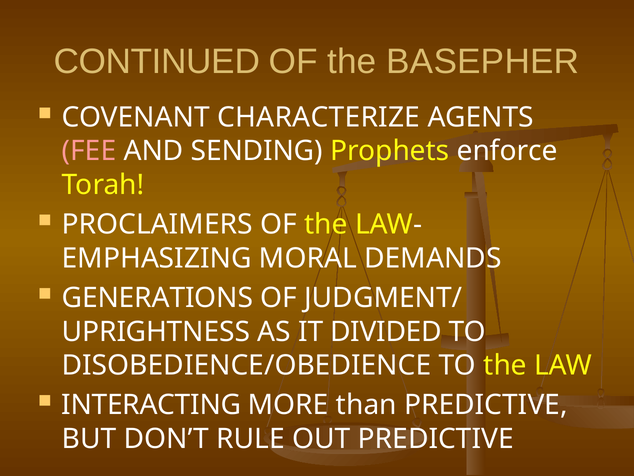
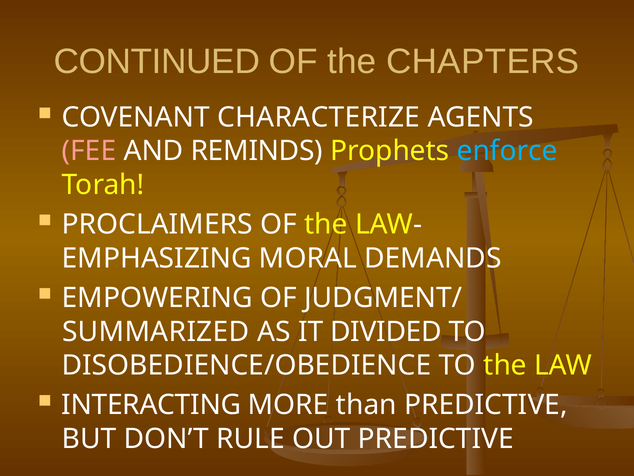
BASEPHER: BASEPHER -> CHAPTERS
SENDING: SENDING -> REMINDS
enforce colour: white -> light blue
GENERATIONS: GENERATIONS -> EMPOWERING
UPRIGHTNESS: UPRIGHTNESS -> SUMMARIZED
